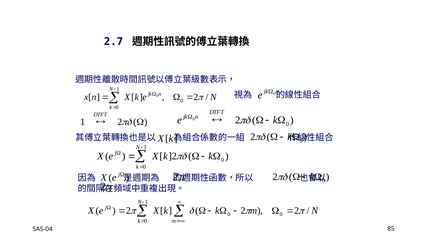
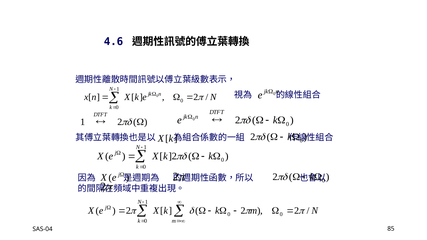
2.7: 2.7 -> 4.6
